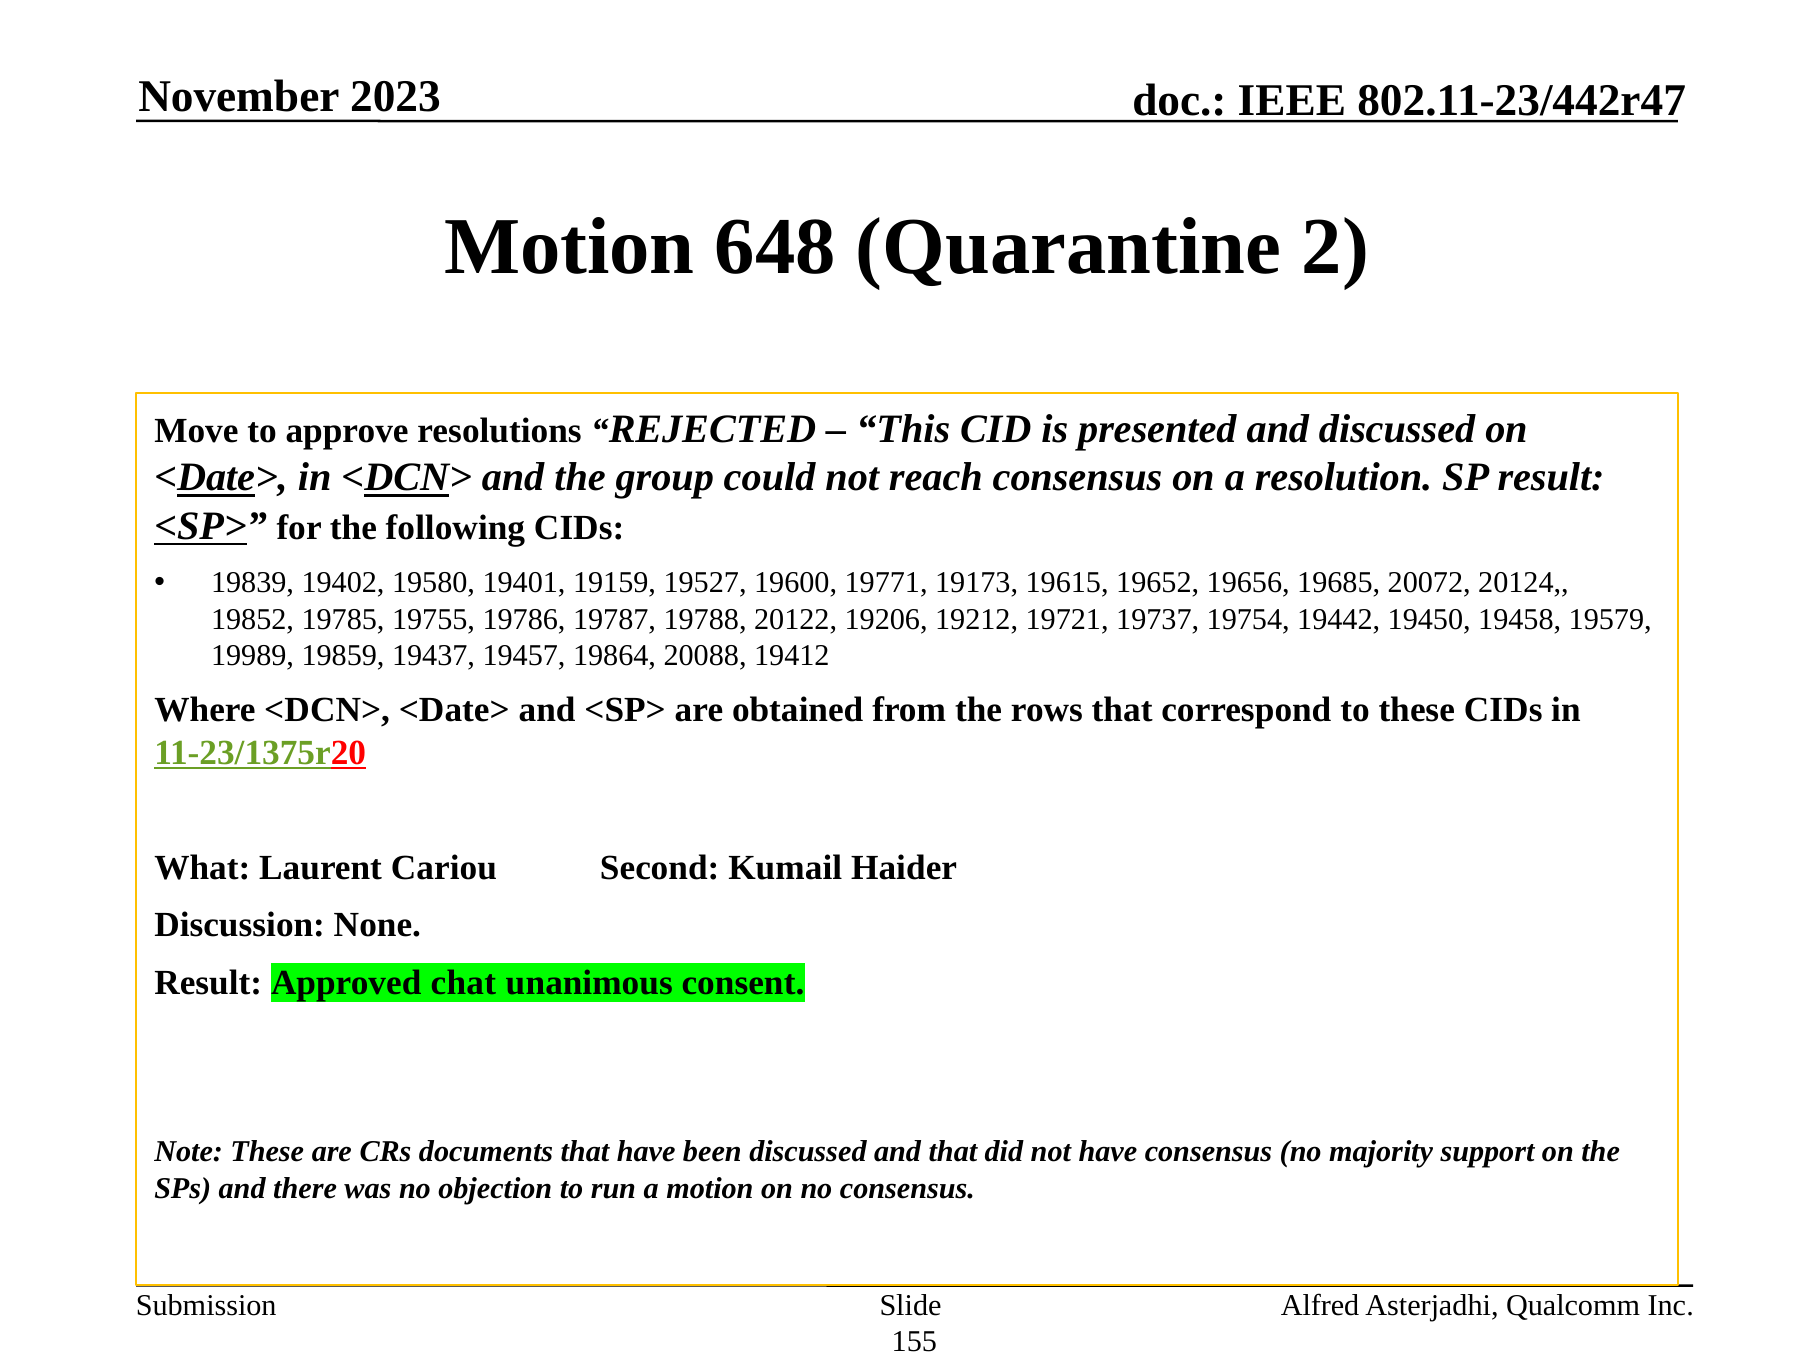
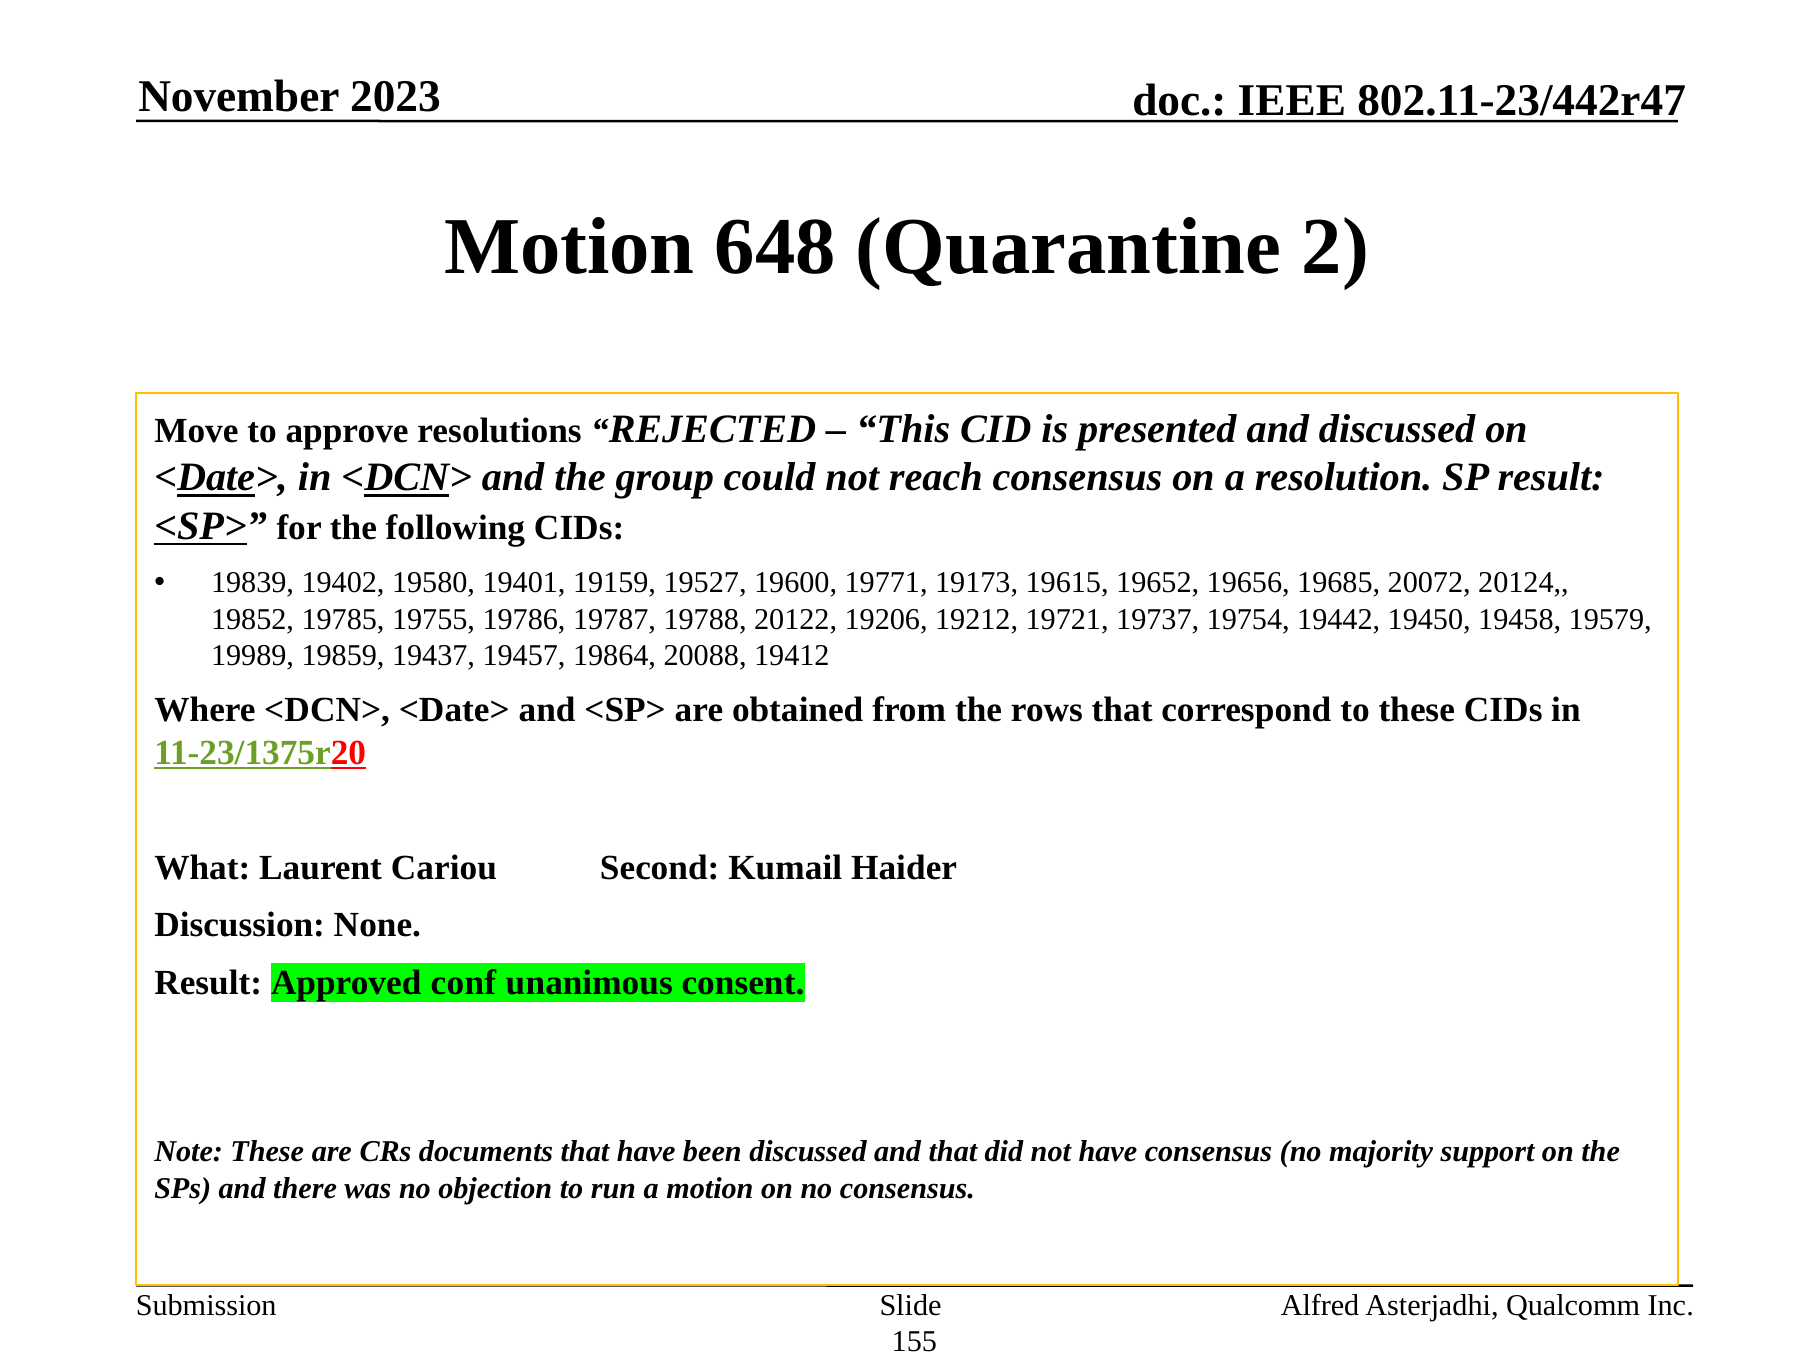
chat: chat -> conf
